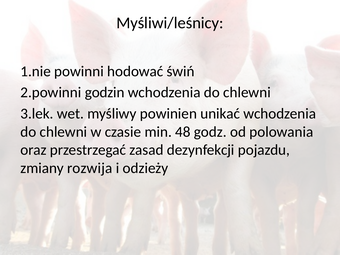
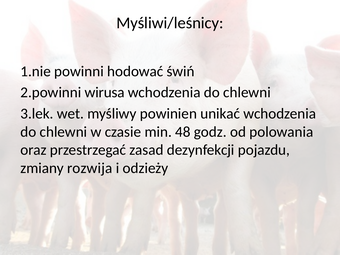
godzin: godzin -> wirusa
